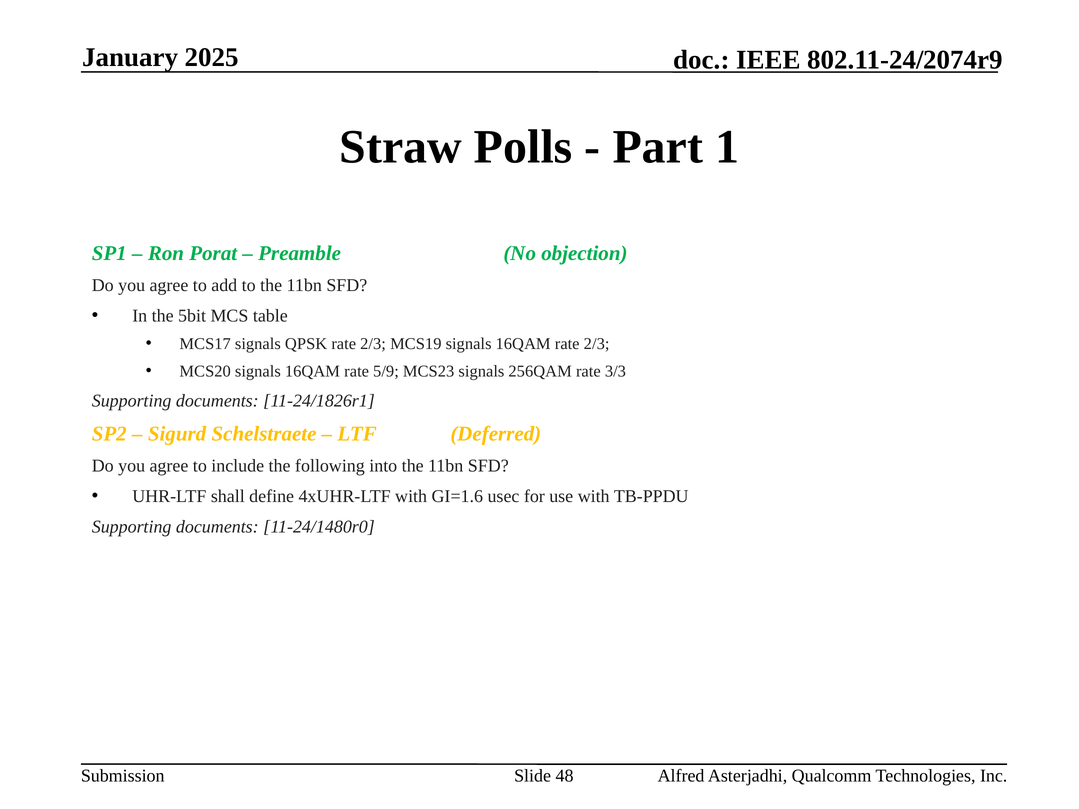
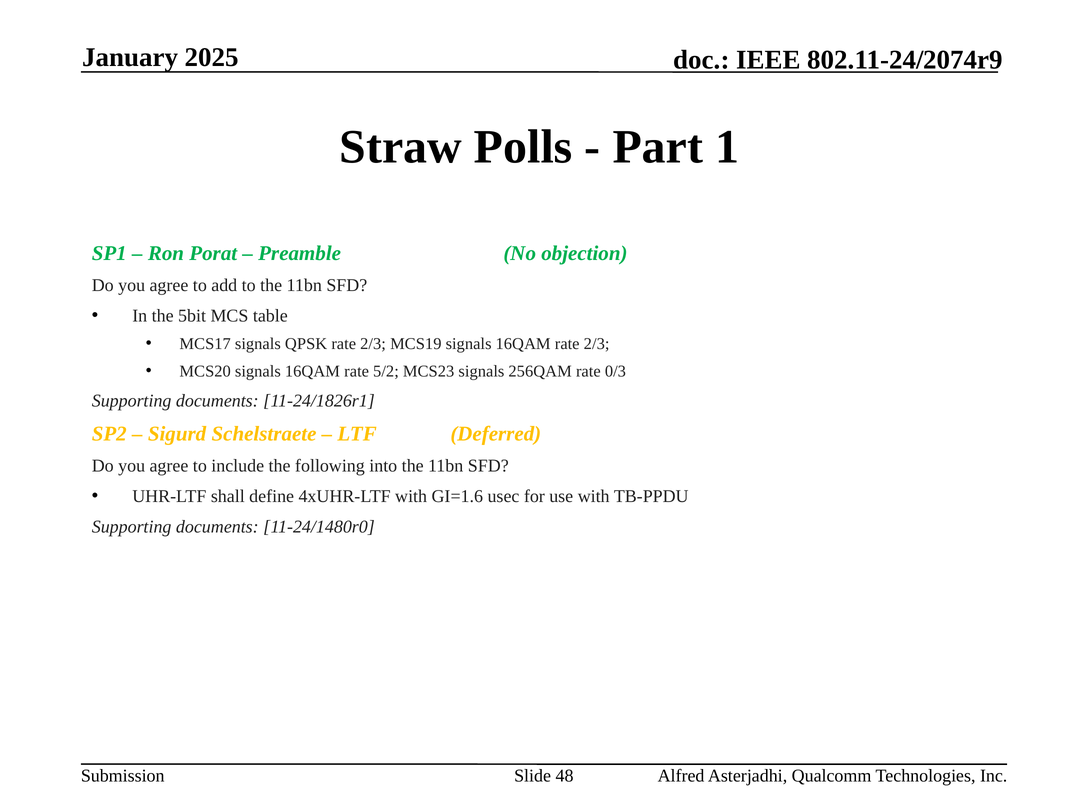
5/9: 5/9 -> 5/2
3/3: 3/3 -> 0/3
